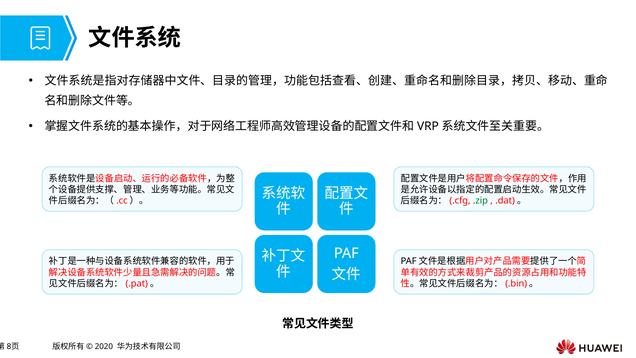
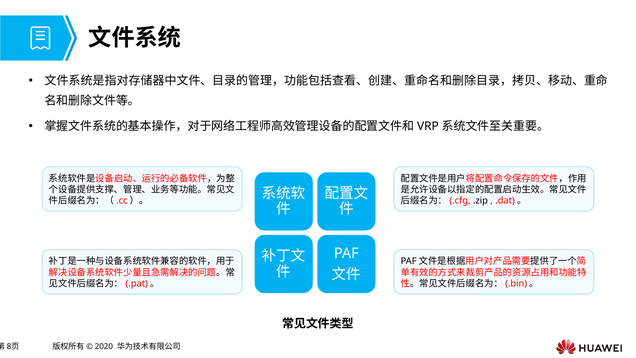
.zip colour: green -> black
